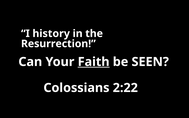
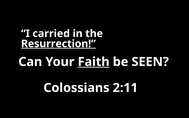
history: history -> carried
Resurrection underline: none -> present
2:22: 2:22 -> 2:11
